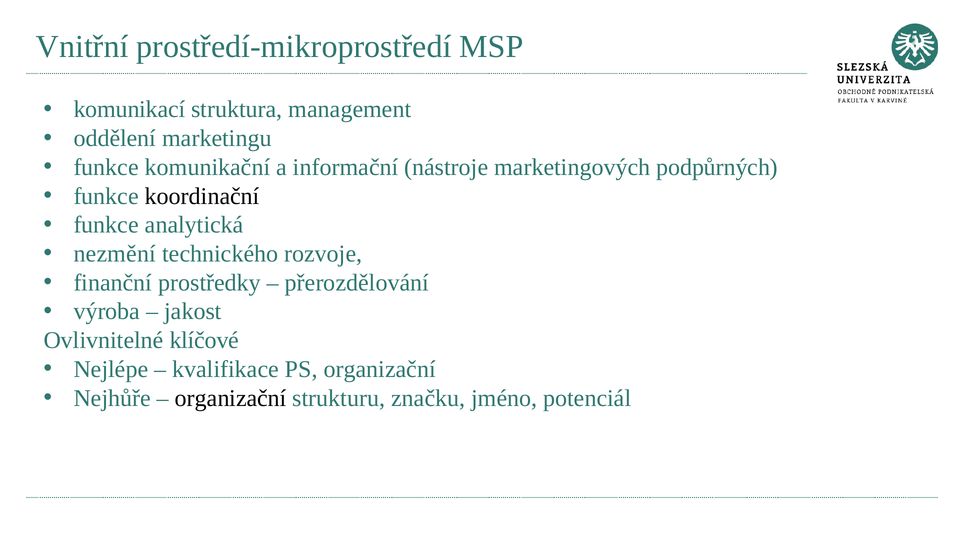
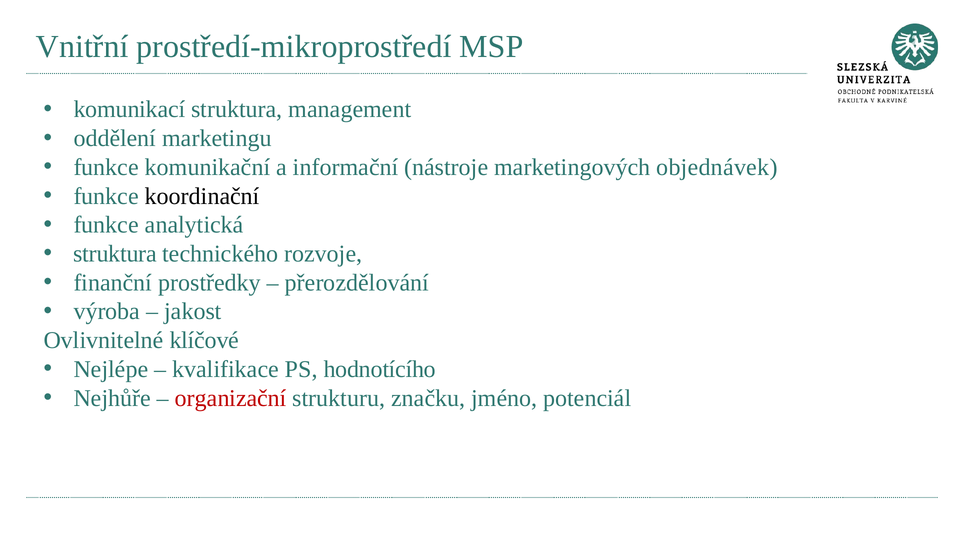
podpůrných: podpůrných -> objednávek
nezmění at (115, 254): nezmění -> struktura
PS organizační: organizační -> hodnotícího
organizační at (231, 398) colour: black -> red
